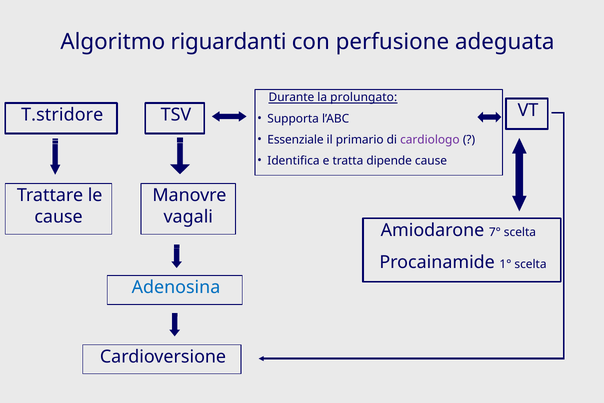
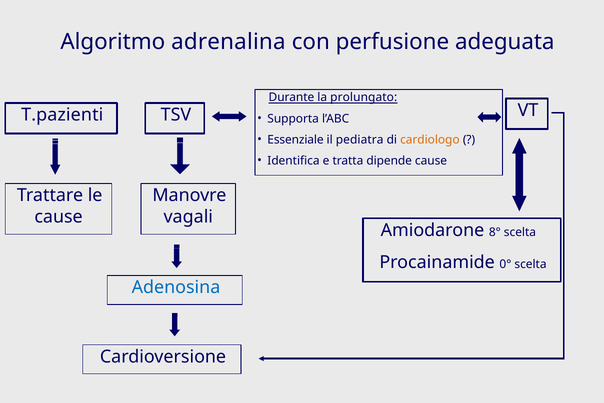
riguardanti: riguardanti -> adrenalina
T.stridore: T.stridore -> T.pazienti
primario: primario -> pediatra
cardiologo colour: purple -> orange
7°: 7° -> 8°
1°: 1° -> 0°
